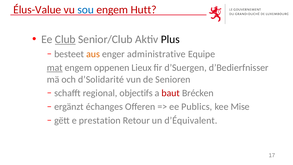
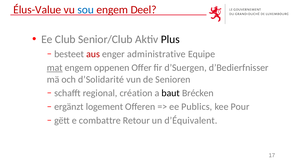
Hutt: Hutt -> Deel
Club underline: present -> none
aus colour: orange -> red
Lieux: Lieux -> Offer
objectifs: objectifs -> création
baut colour: red -> black
échanges: échanges -> logement
Mise: Mise -> Pour
prestation: prestation -> combattre
